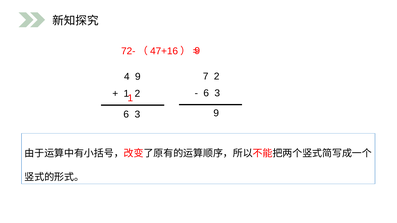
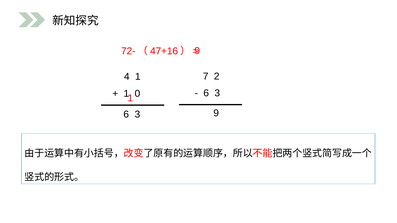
4 9: 9 -> 1
1 2: 2 -> 0
